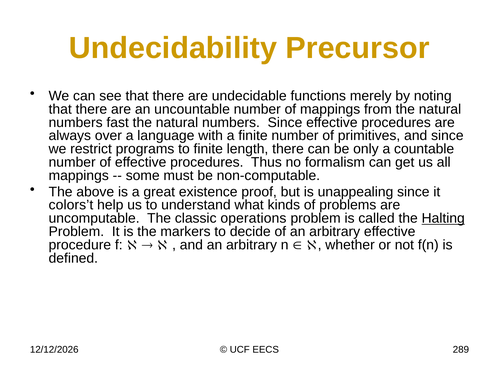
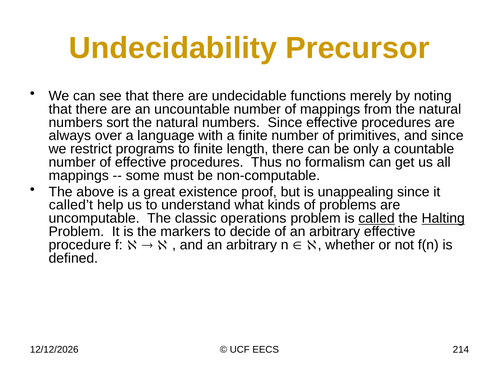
fast: fast -> sort
colors’t: colors’t -> called’t
called underline: none -> present
289: 289 -> 214
